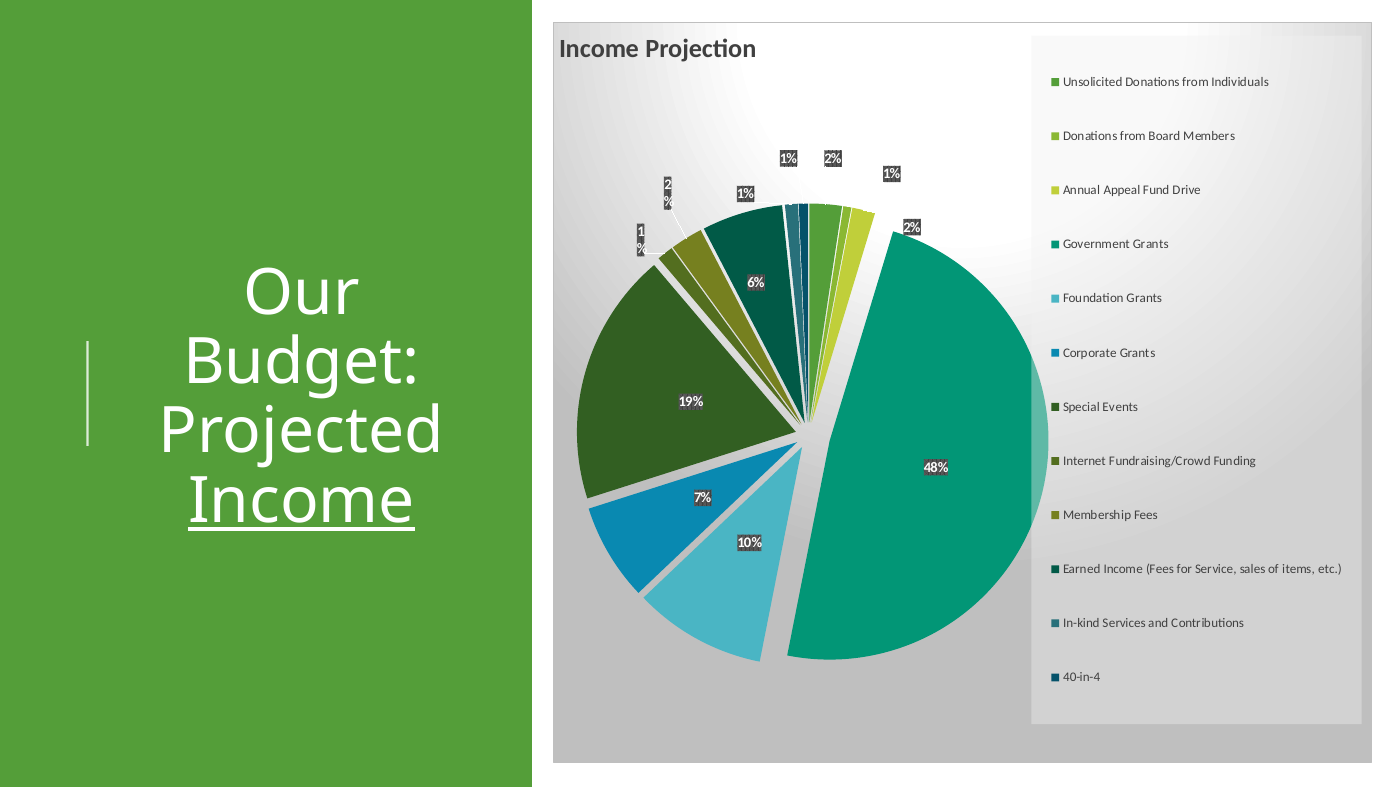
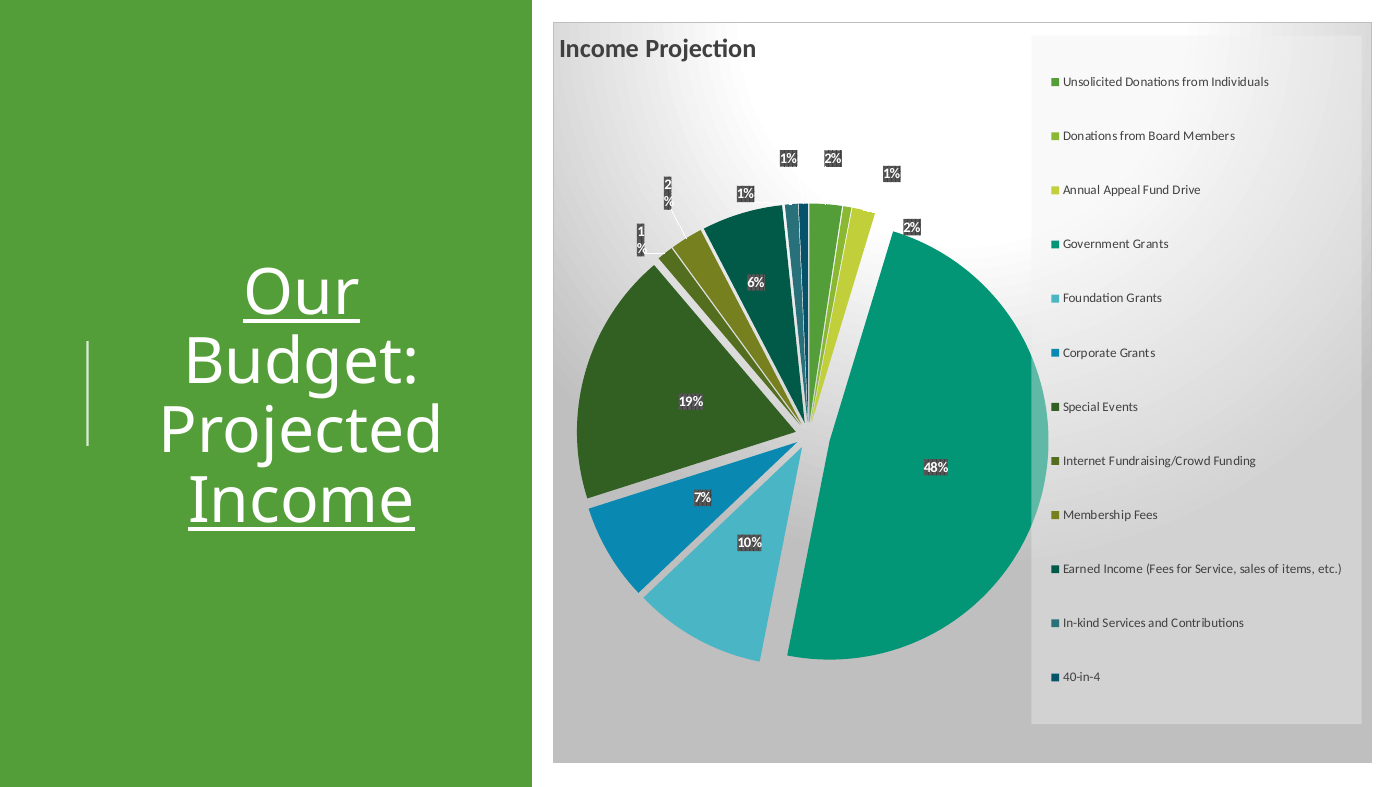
Our underline: none -> present
